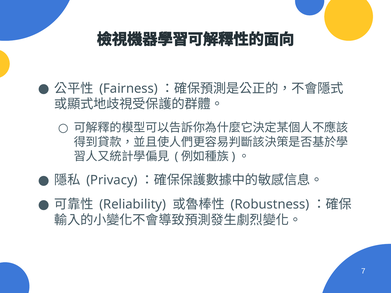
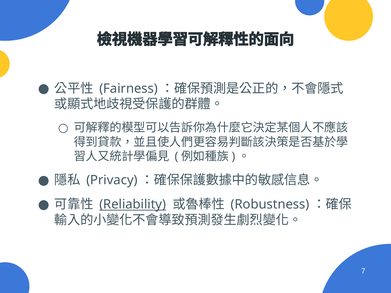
Reliability underline: none -> present
